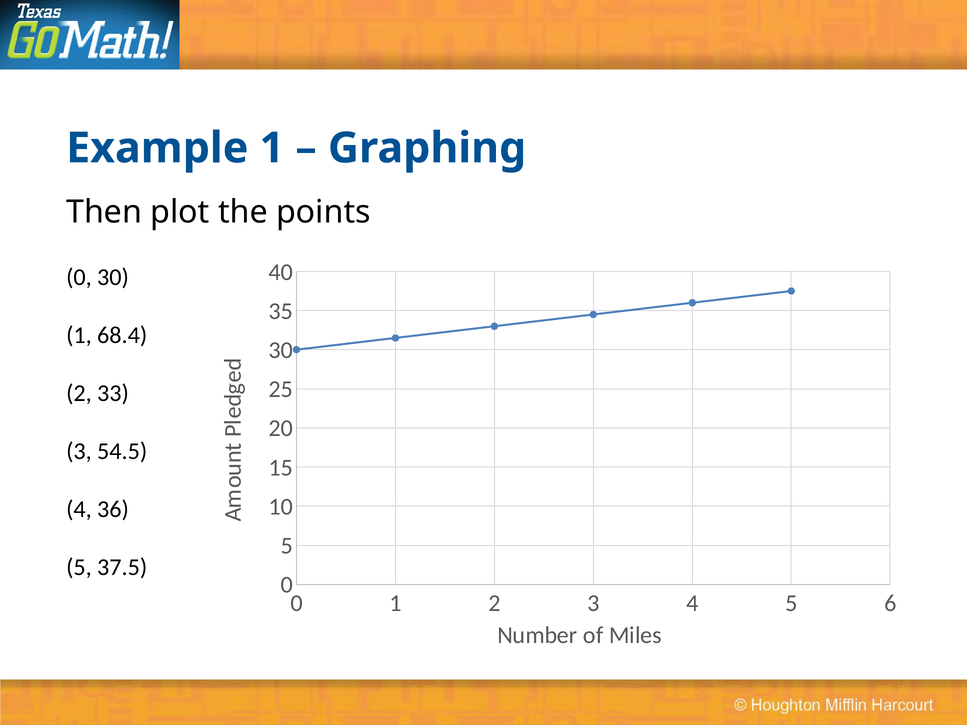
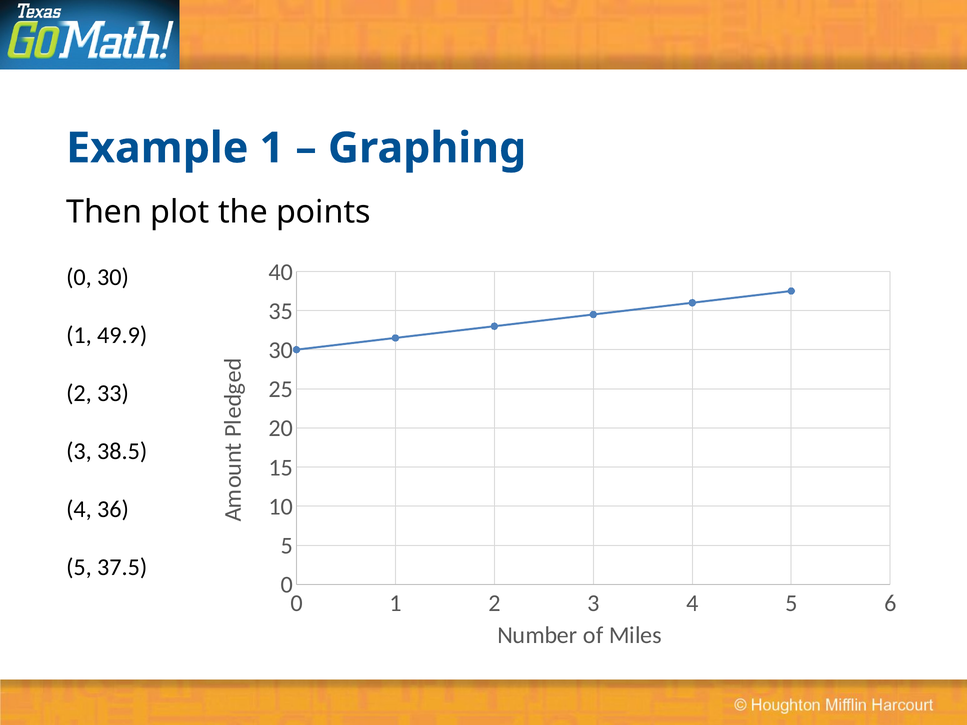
68.4: 68.4 -> 49.9
54.5: 54.5 -> 38.5
